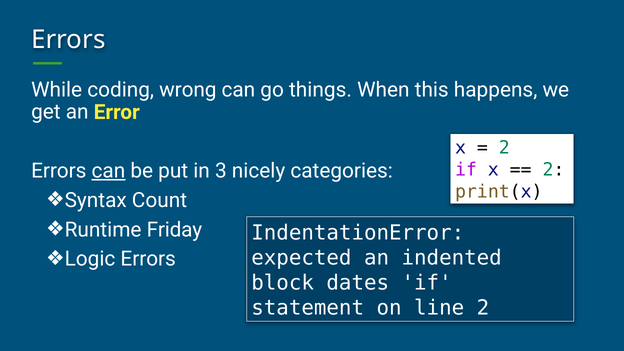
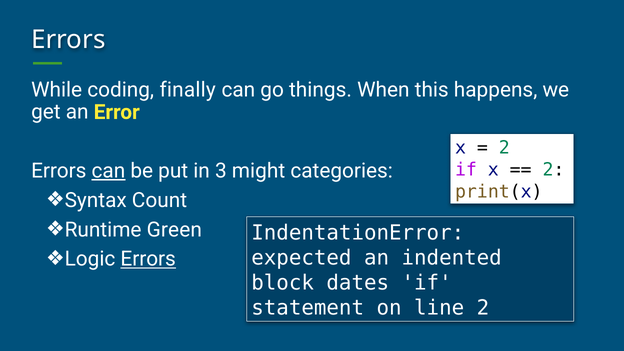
wrong: wrong -> finally
nicely: nicely -> might
Friday: Friday -> Green
Errors at (148, 259) underline: none -> present
